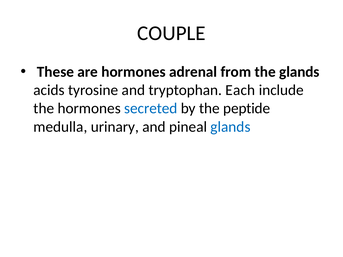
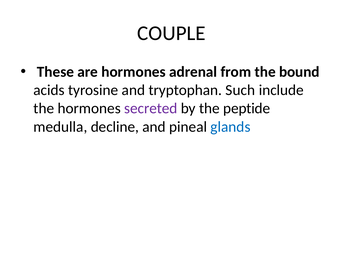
the glands: glands -> bound
Each: Each -> Such
secreted colour: blue -> purple
urinary: urinary -> decline
